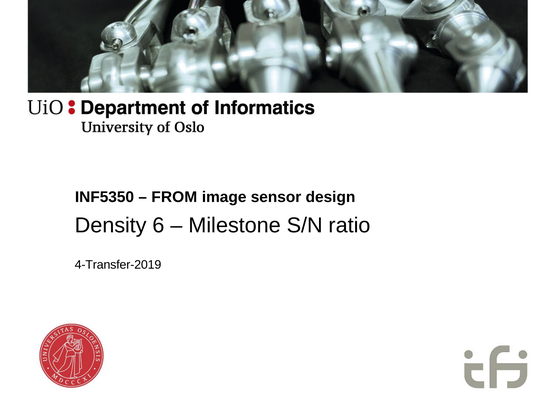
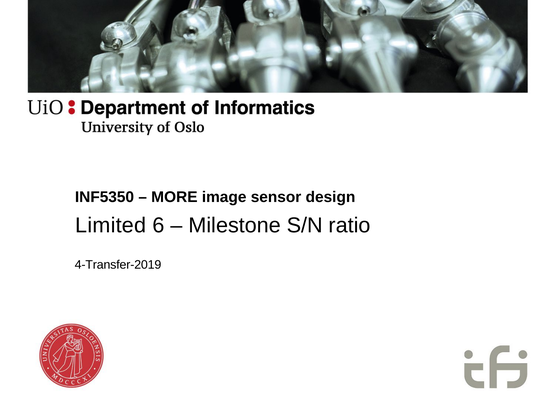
FROM: FROM -> MORE
Density: Density -> Limited
